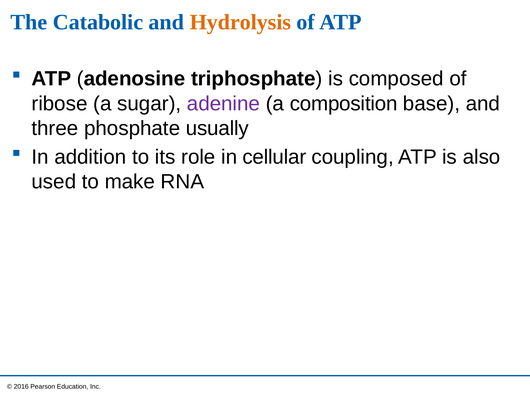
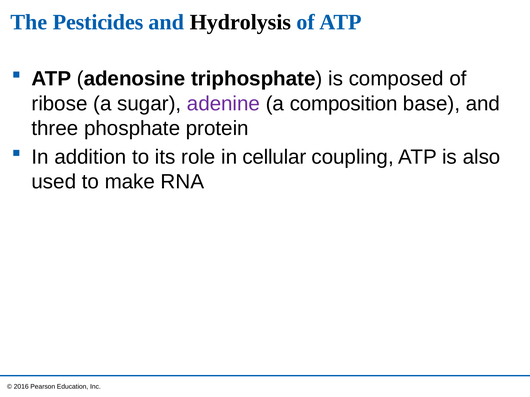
Catabolic: Catabolic -> Pesticides
Hydrolysis colour: orange -> black
usually: usually -> protein
